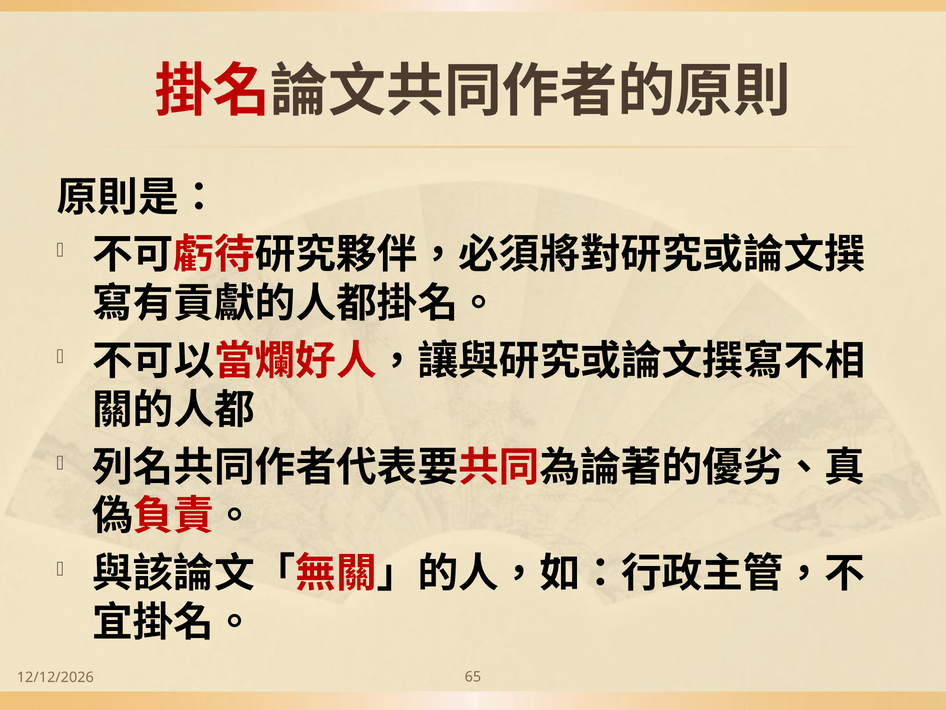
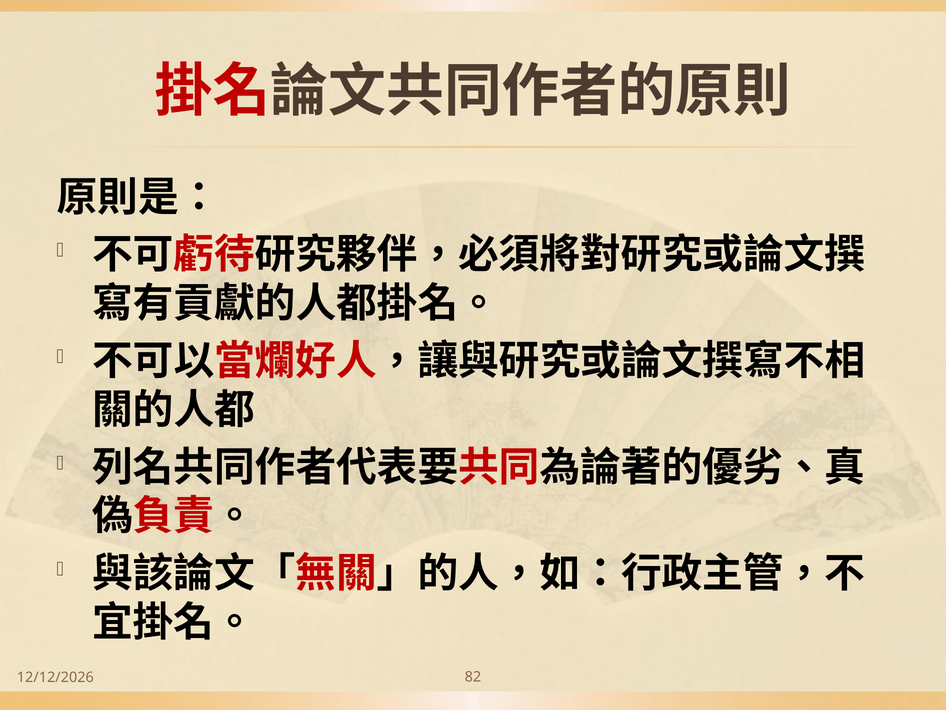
65: 65 -> 82
